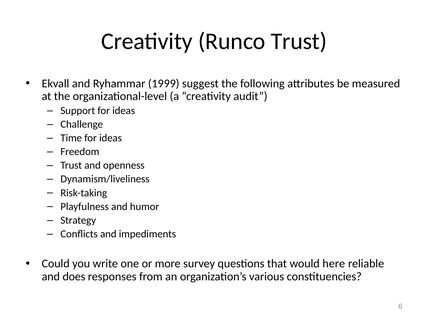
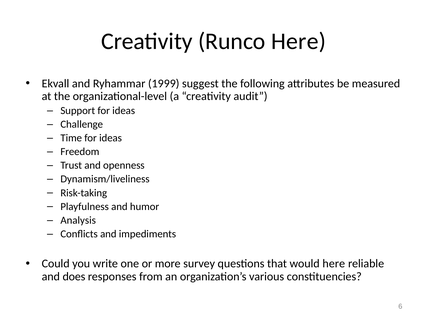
Runco Trust: Trust -> Here
Strategy: Strategy -> Analysis
